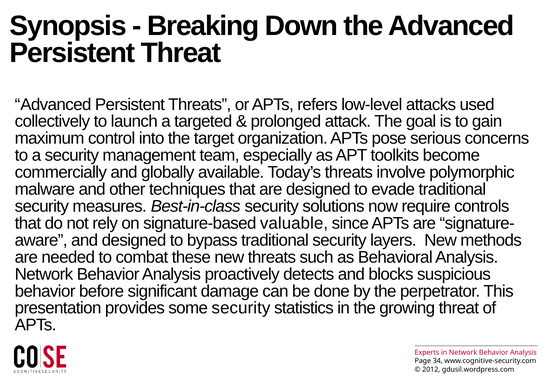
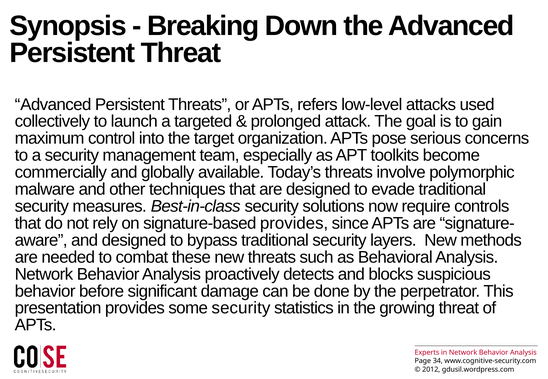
signature-based valuable: valuable -> provides
